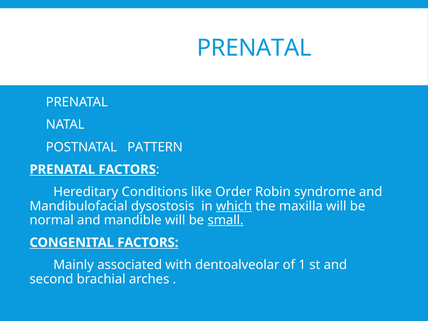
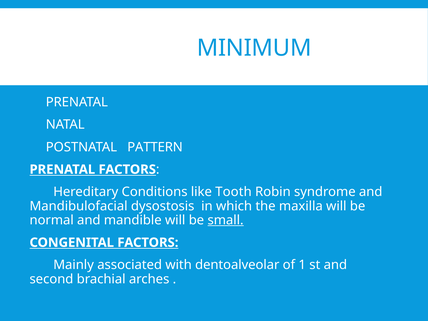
PRENATAL at (254, 48): PRENATAL -> MINIMUM
Order: Order -> Tooth
which underline: present -> none
